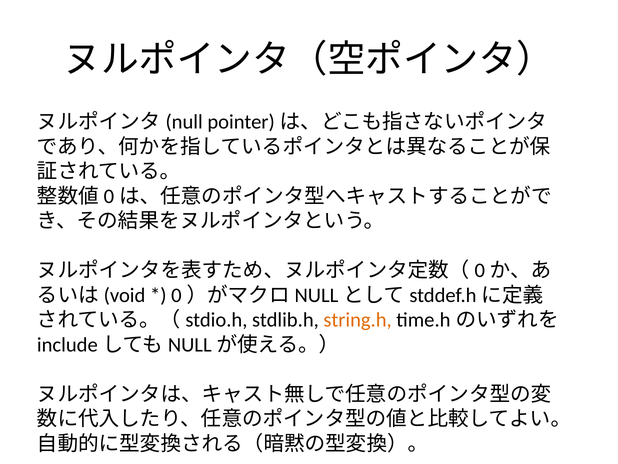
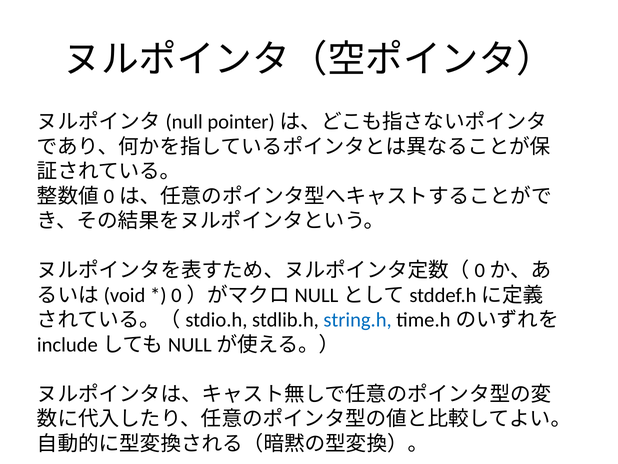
string.h colour: orange -> blue
